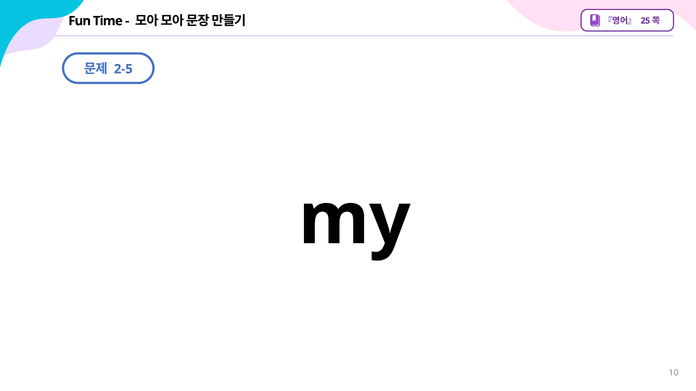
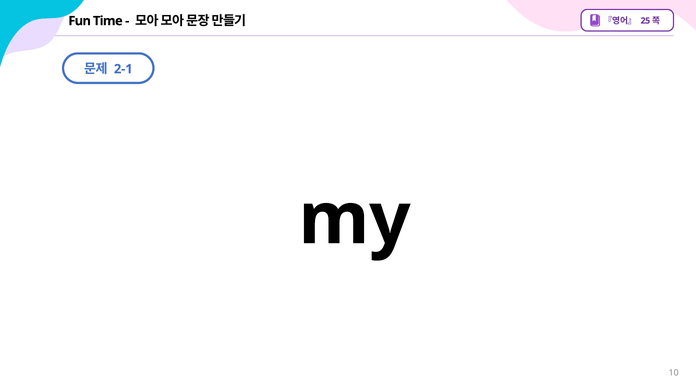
2-5: 2-5 -> 2-1
